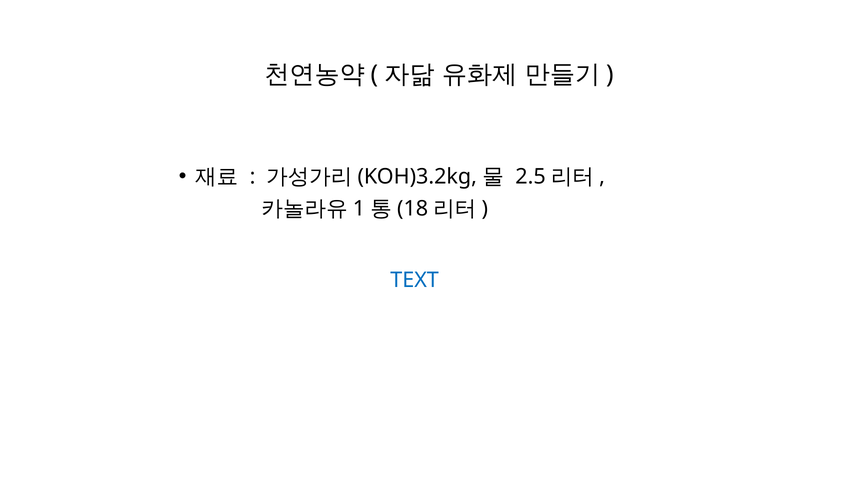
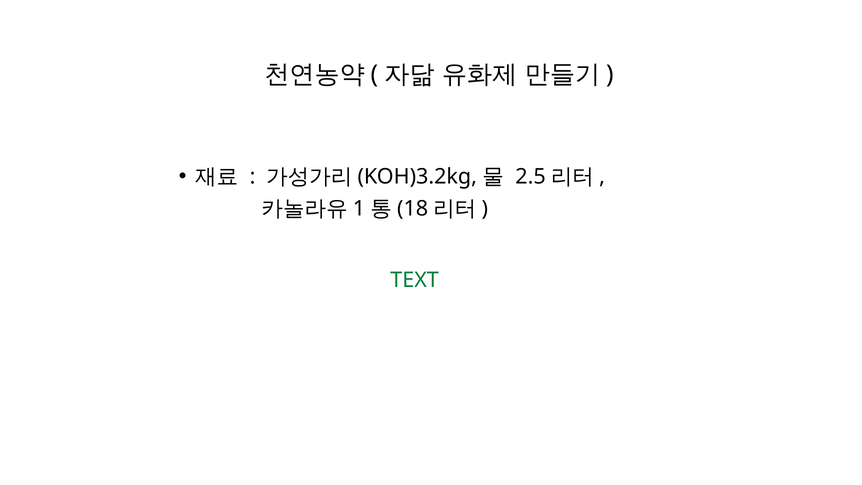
TEXT at (415, 280) colour: blue -> green
